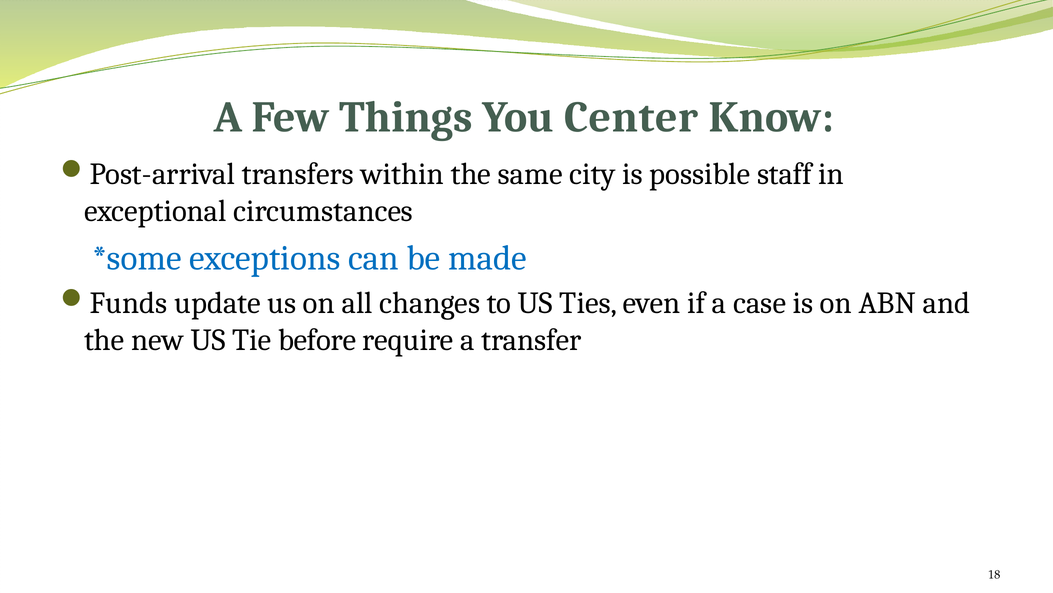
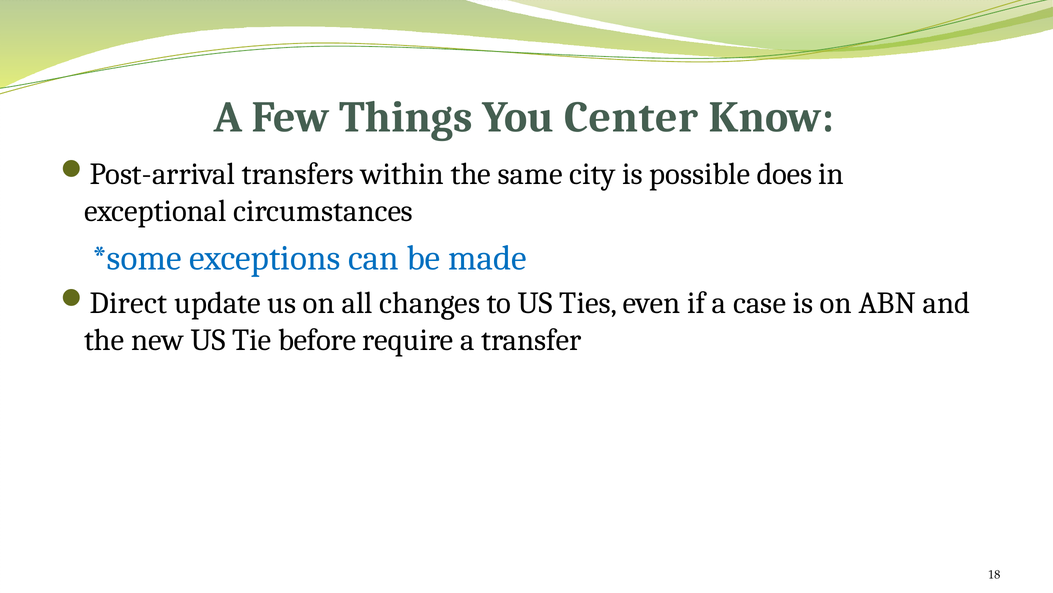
staff: staff -> does
Funds: Funds -> Direct
